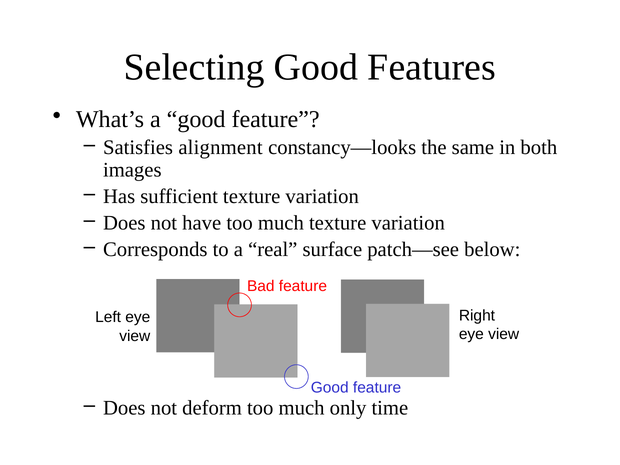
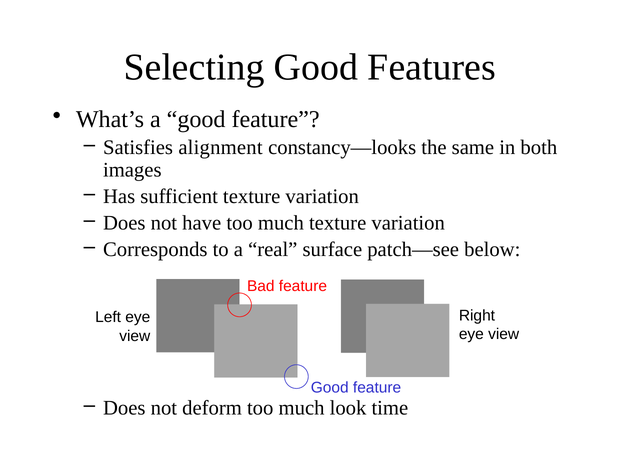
only: only -> look
